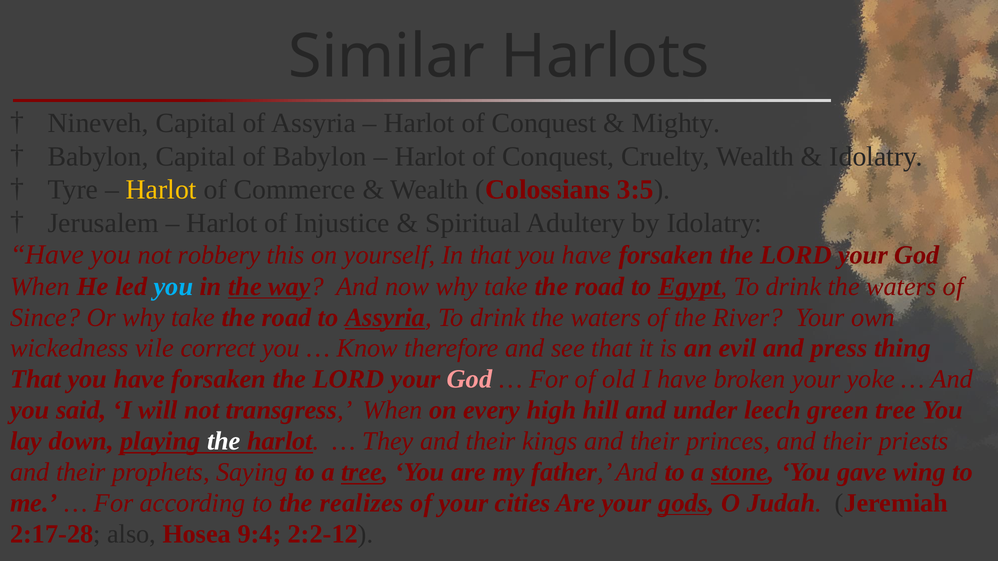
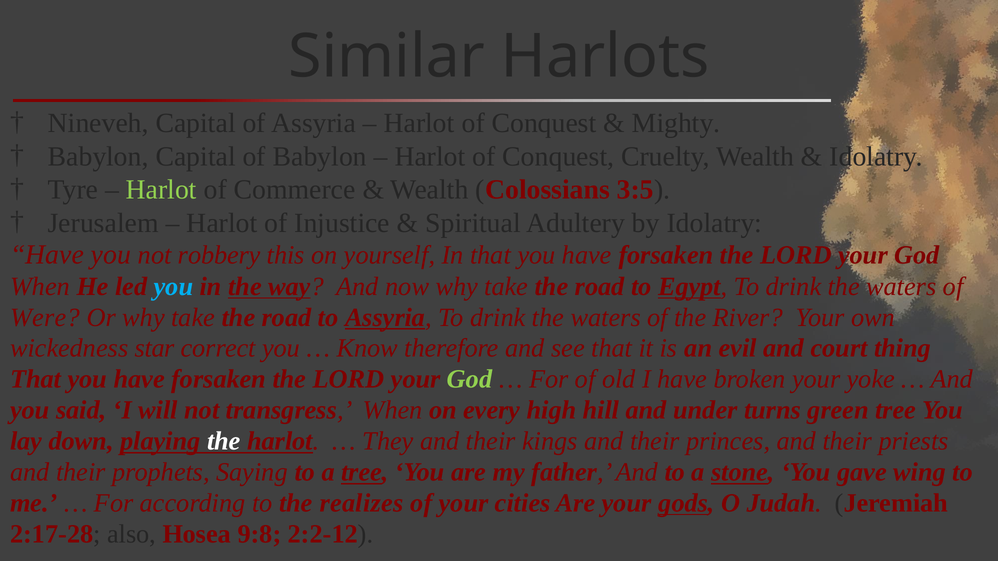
Harlot at (161, 190) colour: yellow -> light green
Since: Since -> Were
vile: vile -> star
press: press -> court
God at (470, 379) colour: pink -> light green
leech: leech -> turns
9:4: 9:4 -> 9:8
